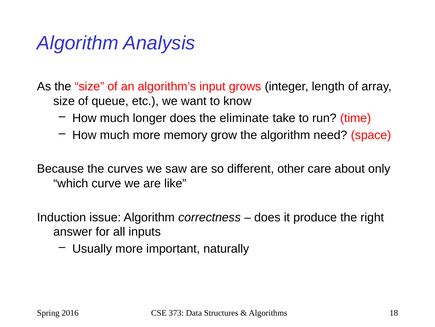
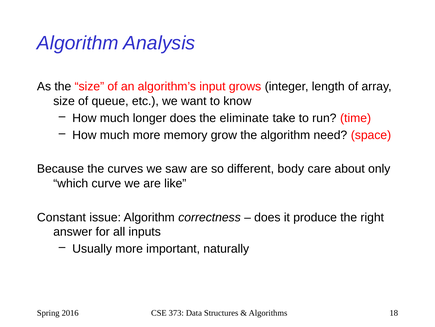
other: other -> body
Induction: Induction -> Constant
